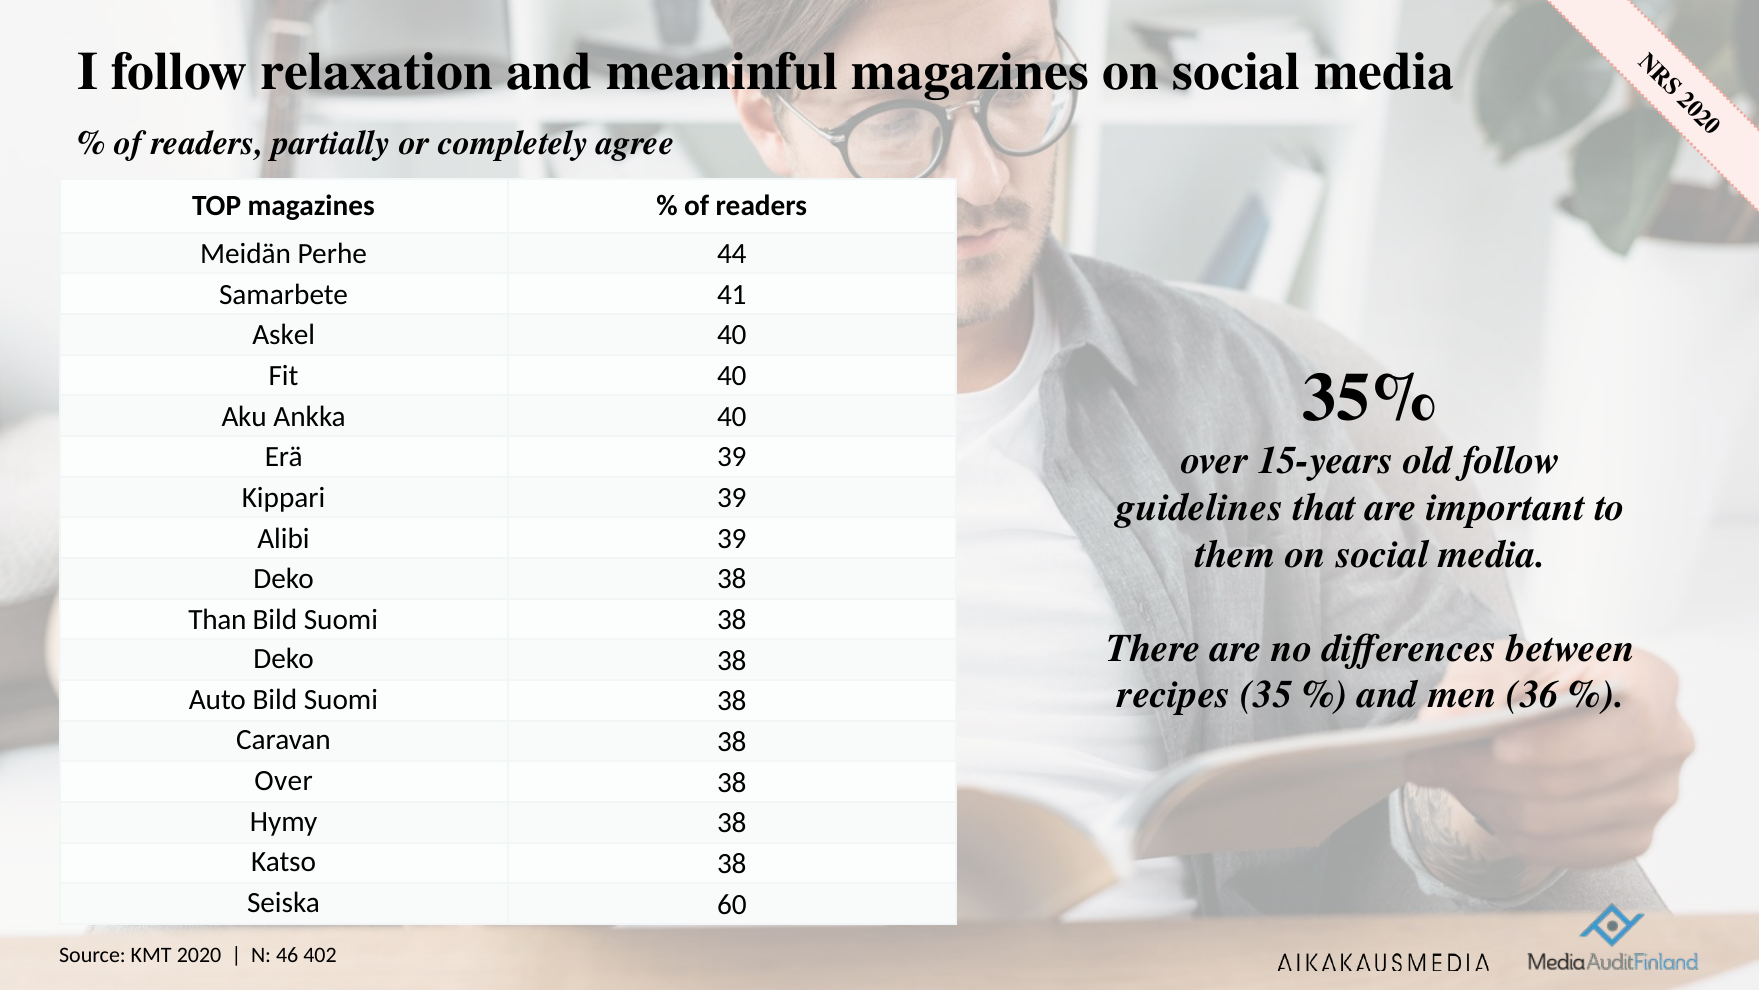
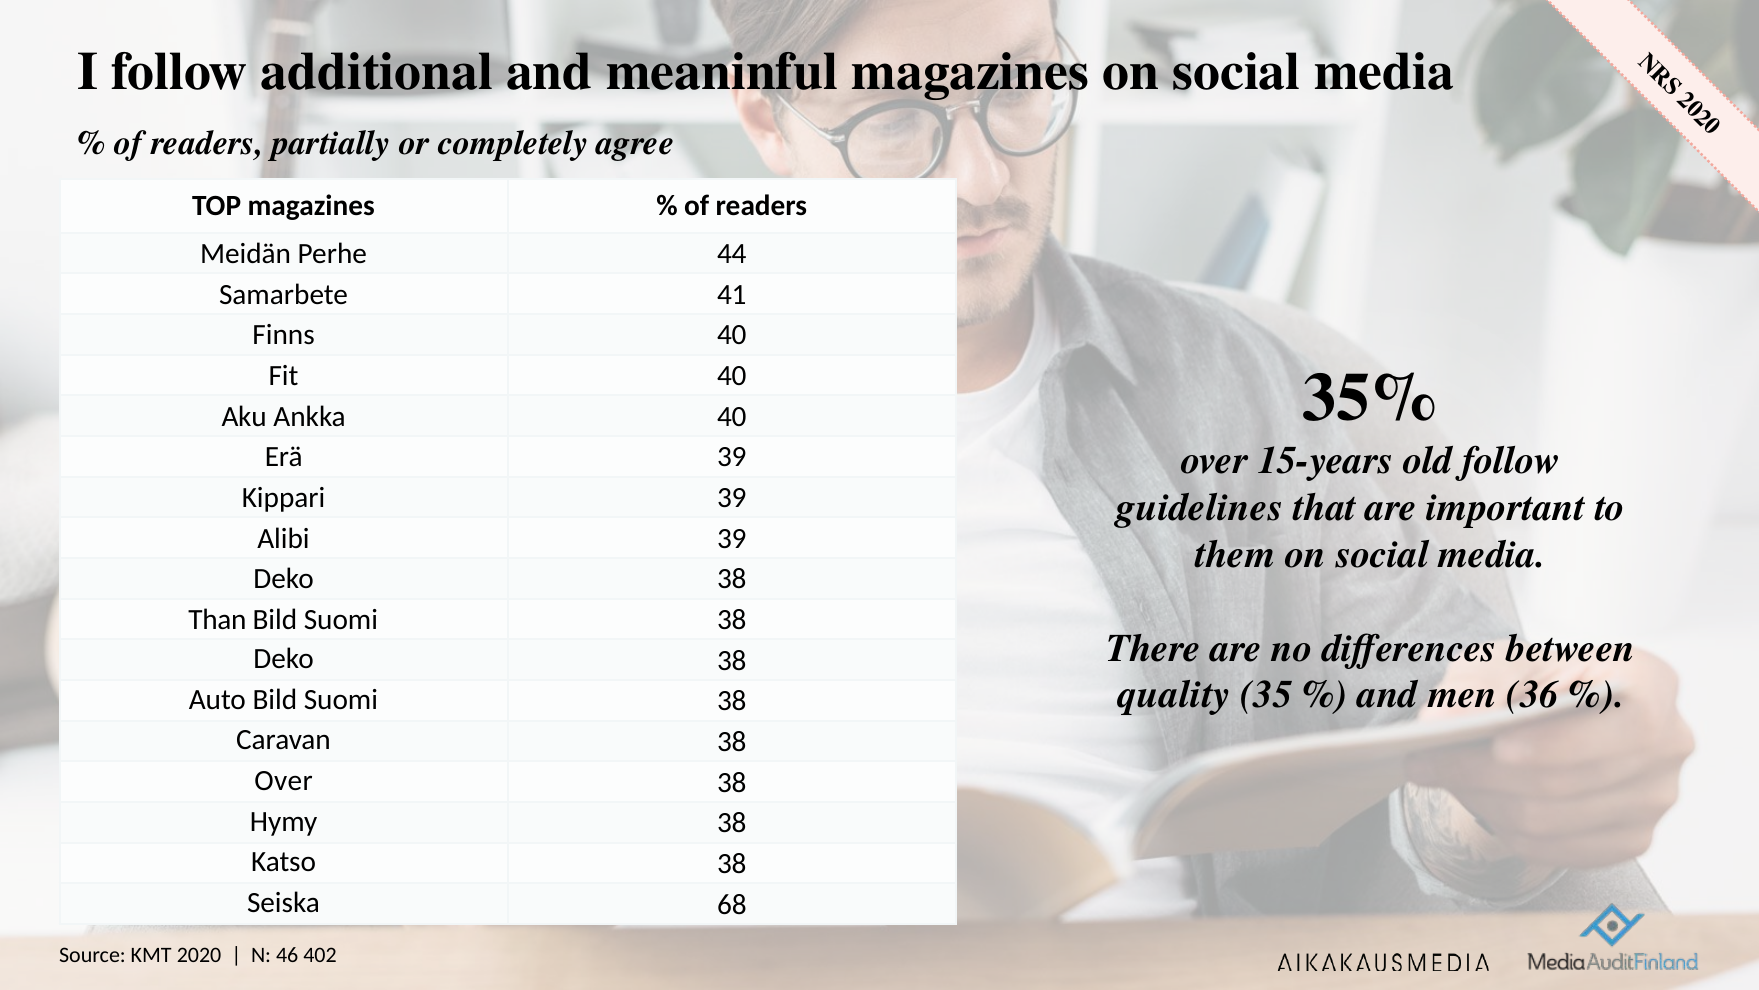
relaxation: relaxation -> additional
Askel: Askel -> Finns
recipes: recipes -> quality
60: 60 -> 68
